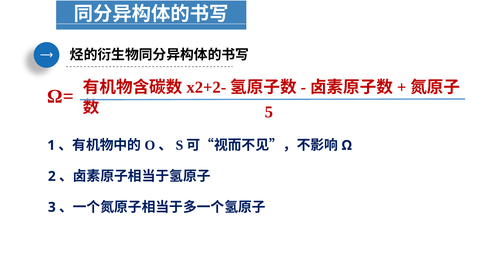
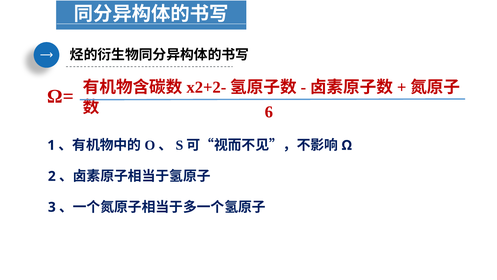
5: 5 -> 6
